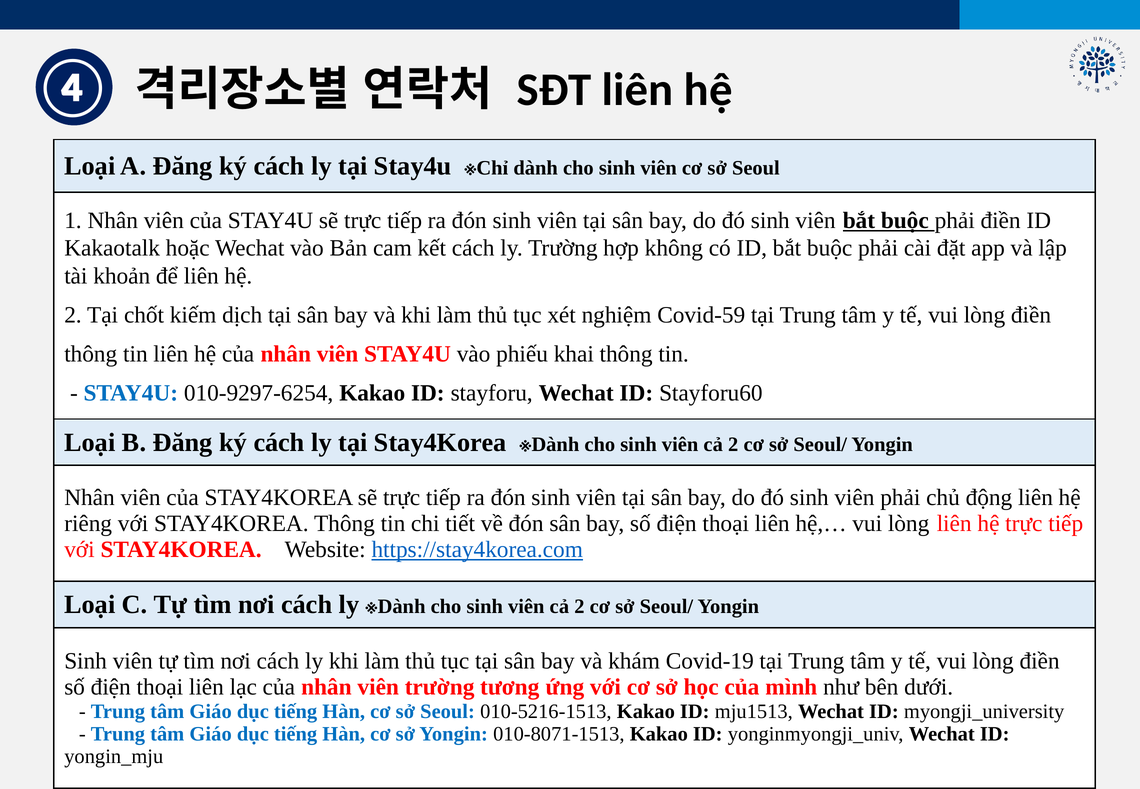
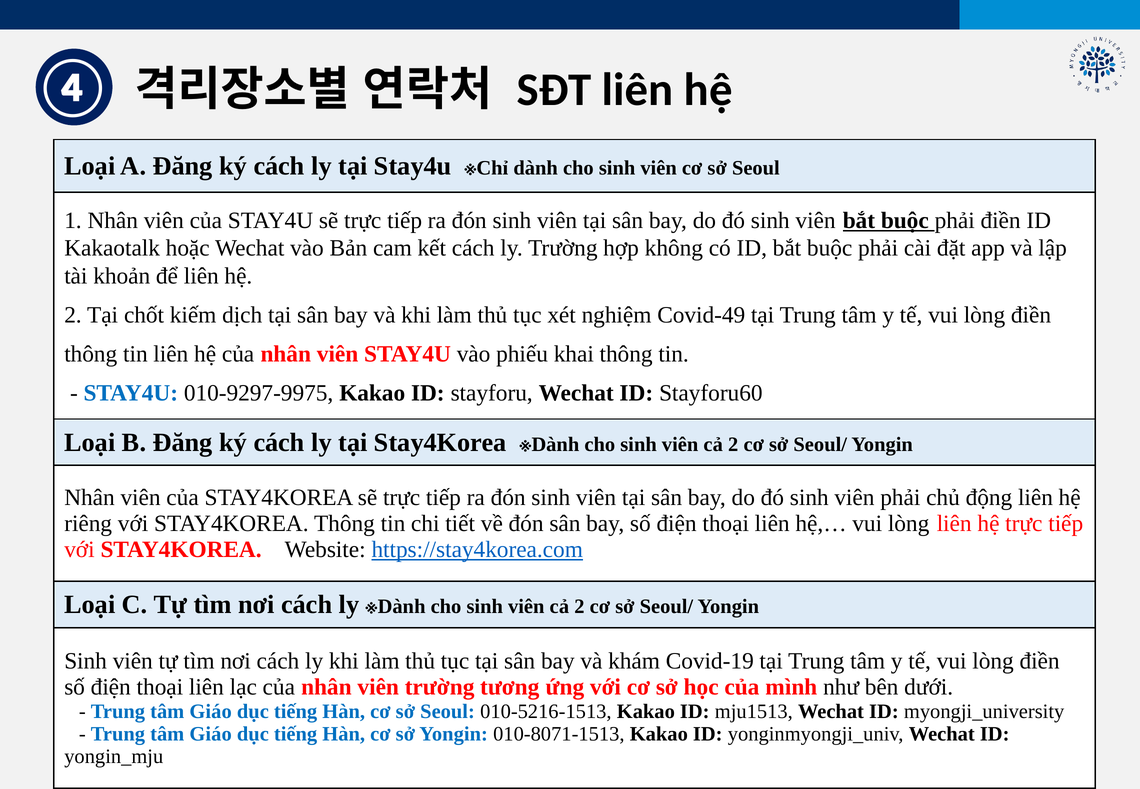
Covid-59: Covid-59 -> Covid-49
010-9297-6254: 010-9297-6254 -> 010-9297-9975
